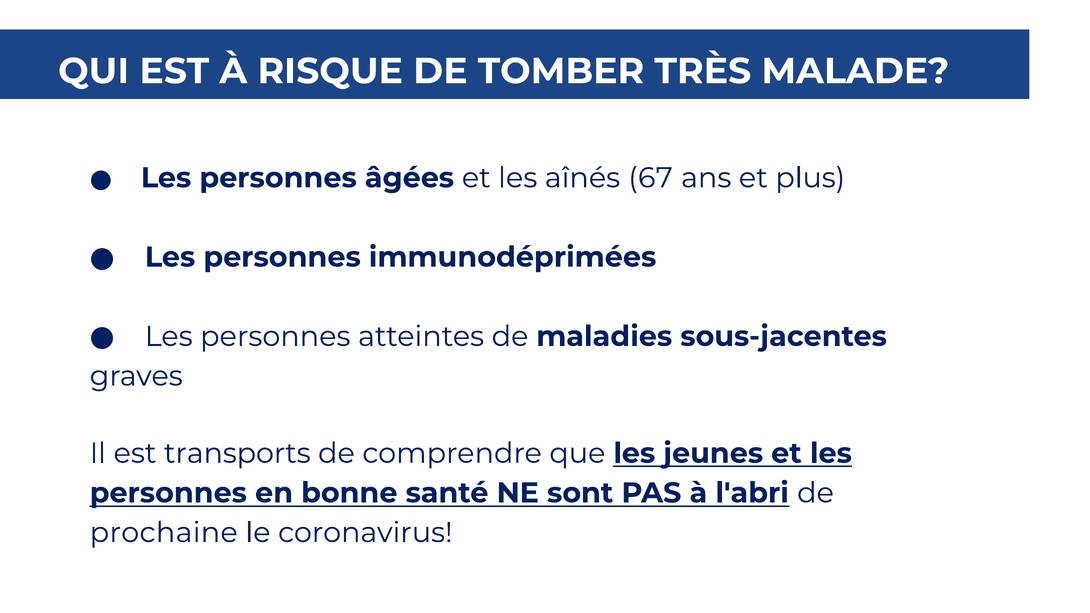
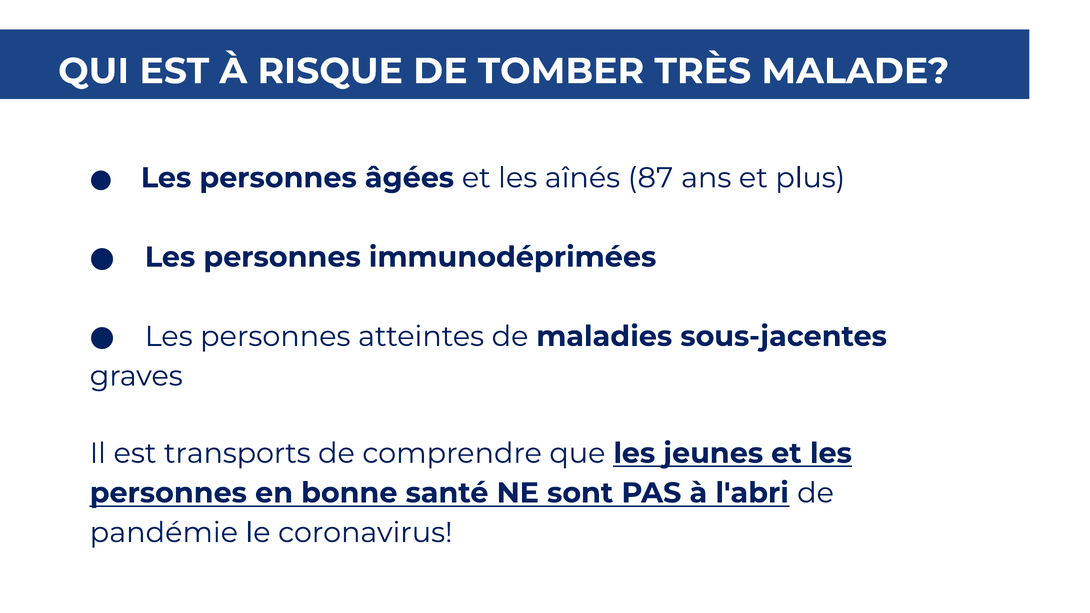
67: 67 -> 87
prochaine: prochaine -> pandémie
